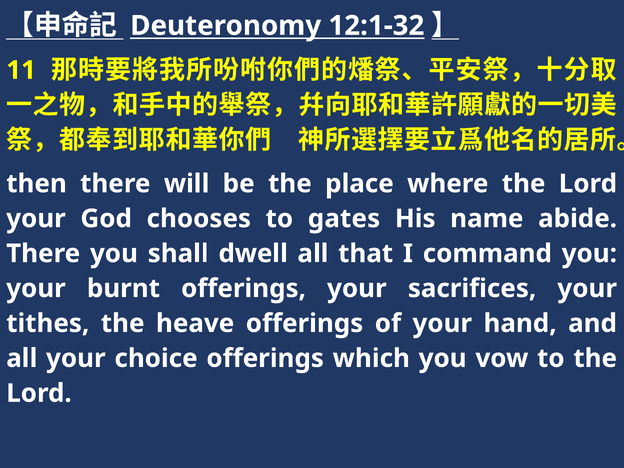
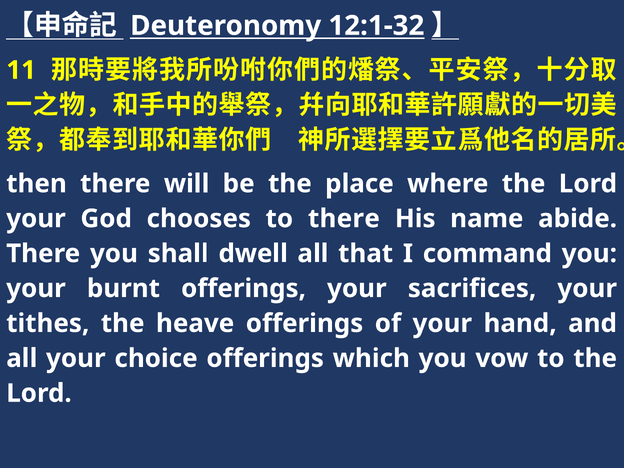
to gates: gates -> there
